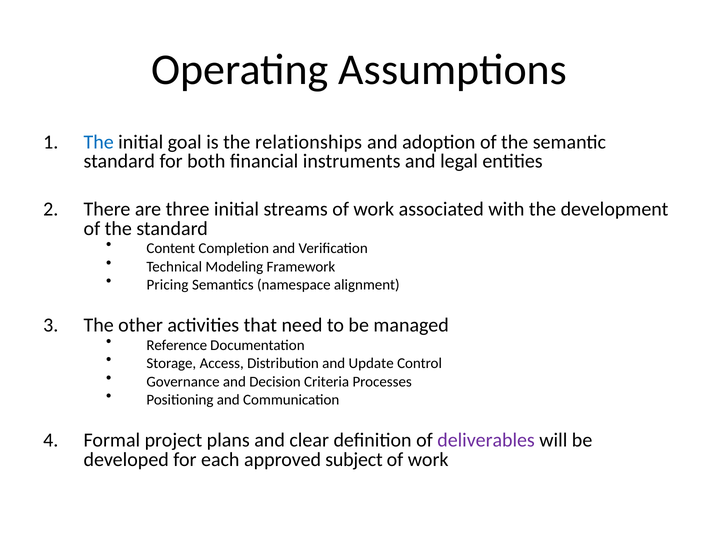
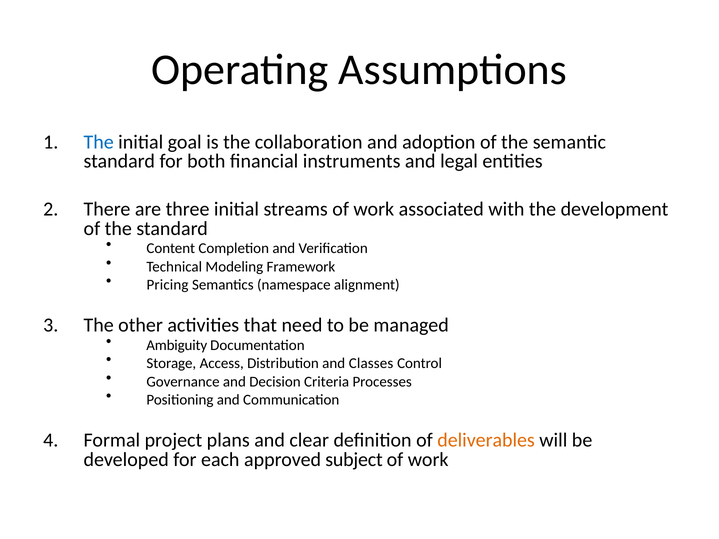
relationships: relationships -> collaboration
Reference: Reference -> Ambiguity
Update: Update -> Classes
deliverables colour: purple -> orange
